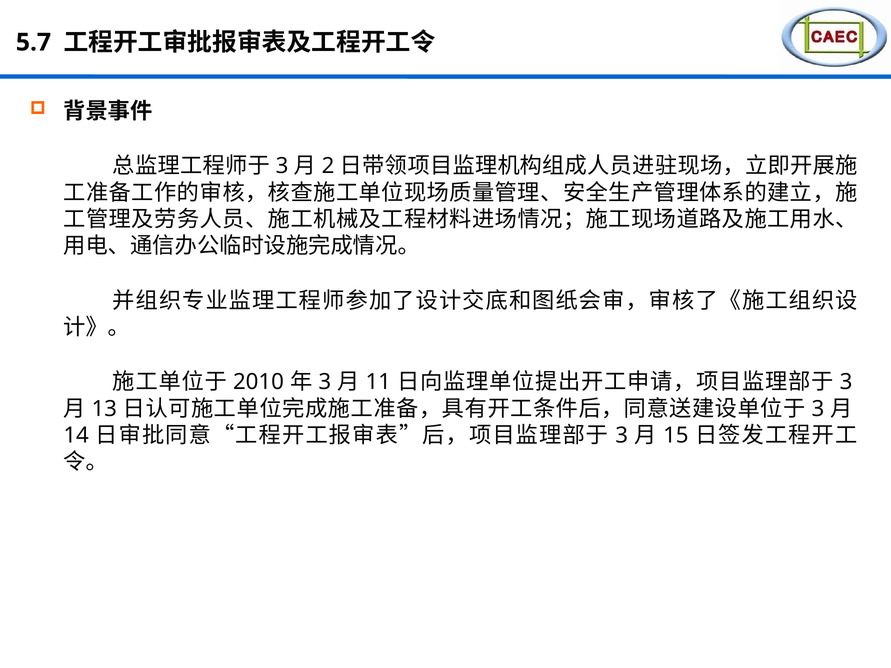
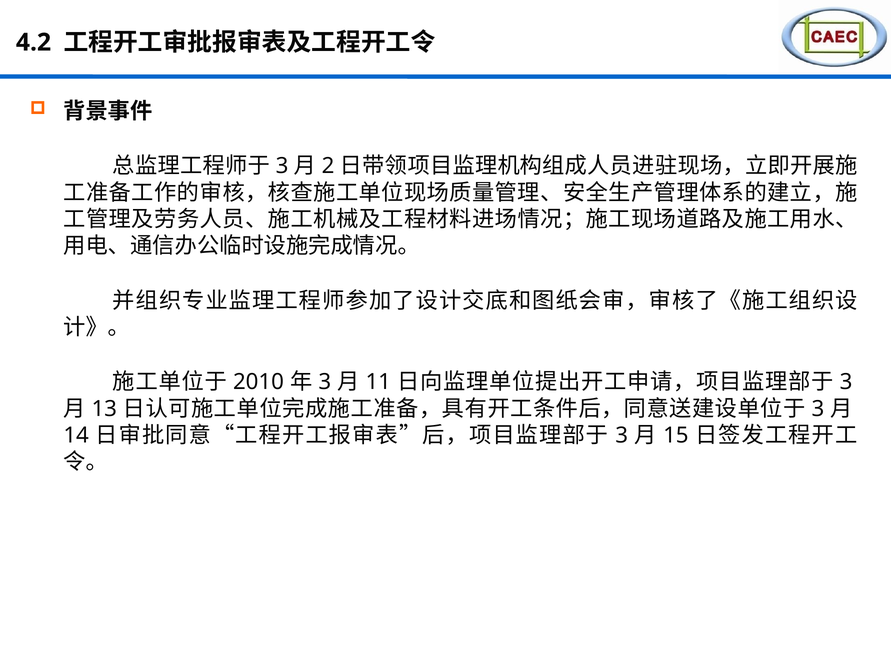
5.7: 5.7 -> 4.2
